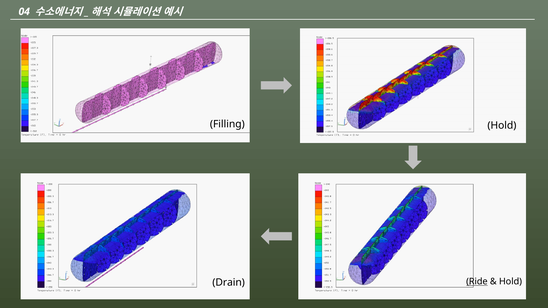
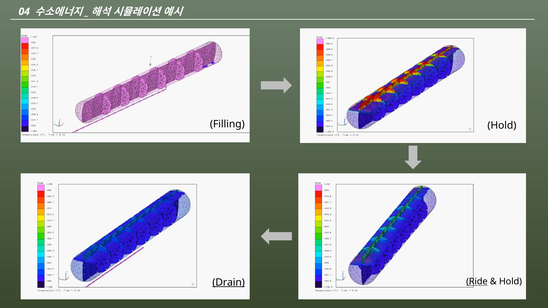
Drain underline: none -> present
